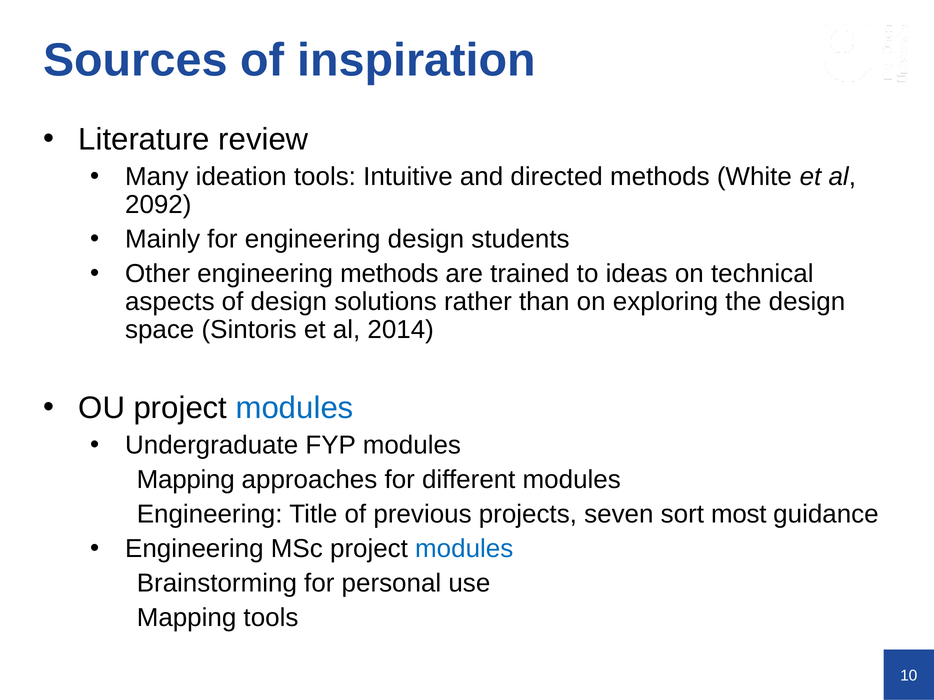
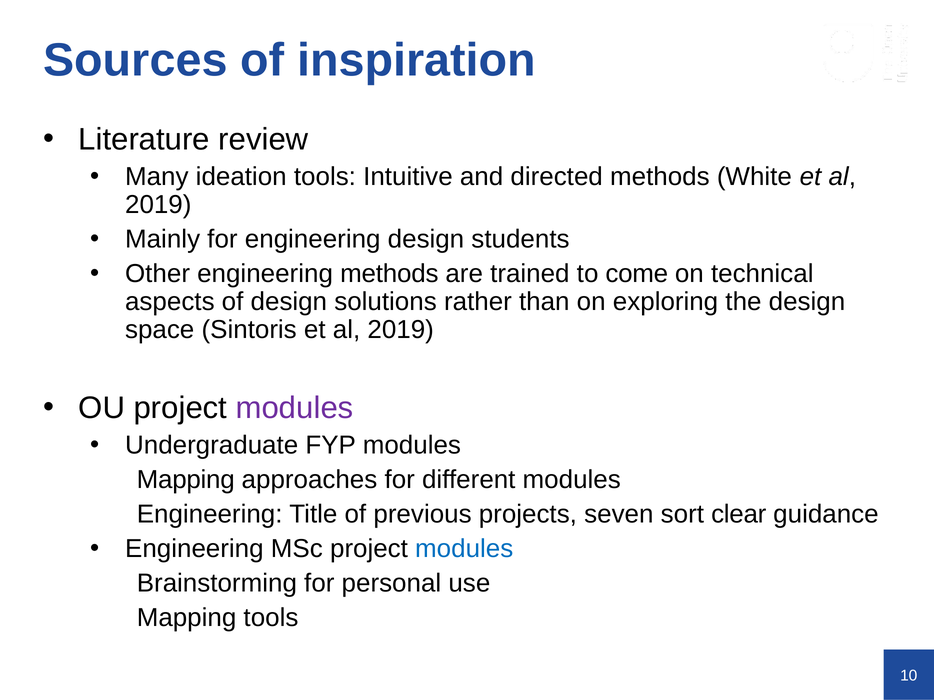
2092 at (158, 205): 2092 -> 2019
ideas: ideas -> come
Sintoris et al 2014: 2014 -> 2019
modules at (295, 408) colour: blue -> purple
most: most -> clear
